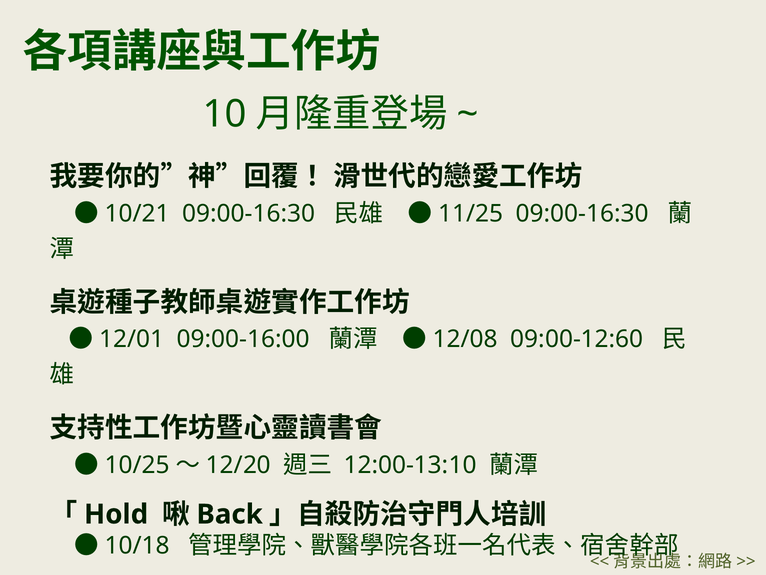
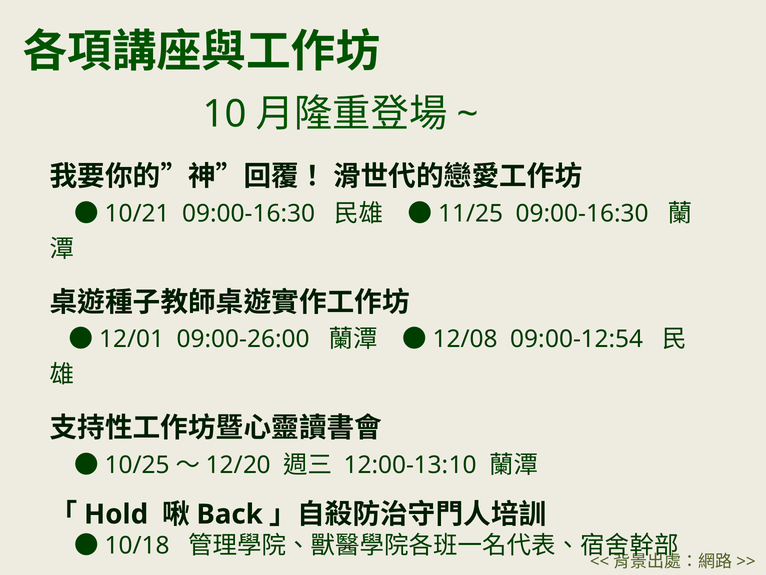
09:00-16:00: 09:00-16:00 -> 09:00-26:00
09:00-12:60: 09:00-12:60 -> 09:00-12:54
